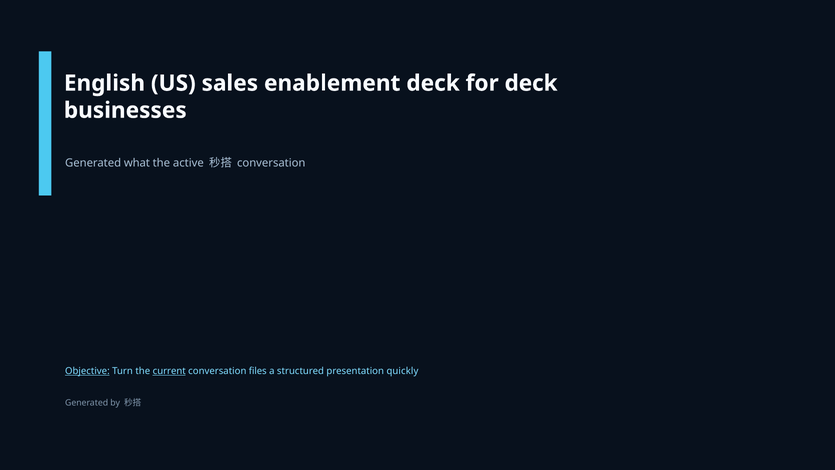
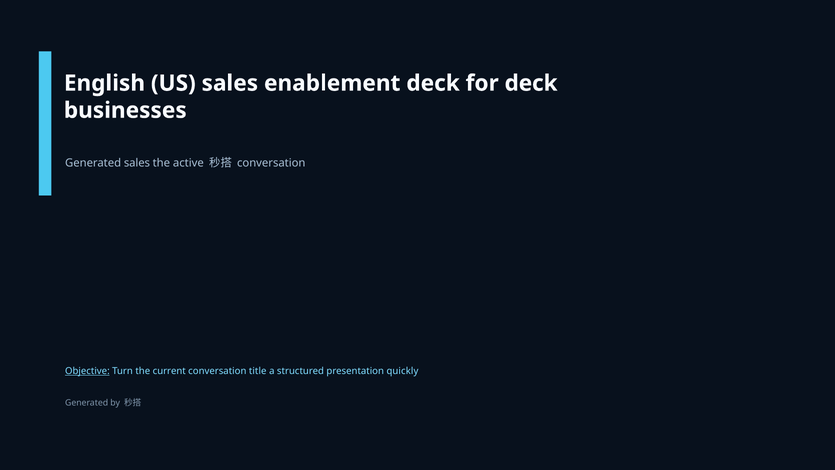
Generated what: what -> sales
current underline: present -> none
files: files -> title
